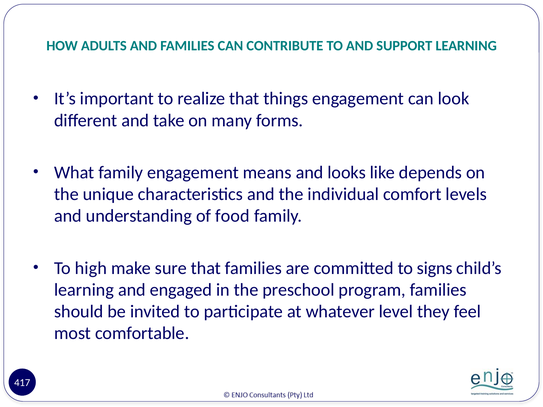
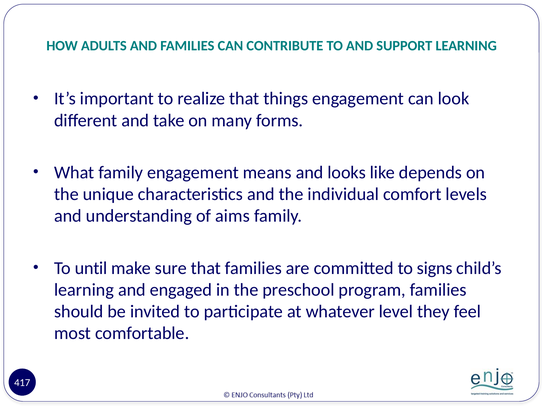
food: food -> aims
high: high -> until
